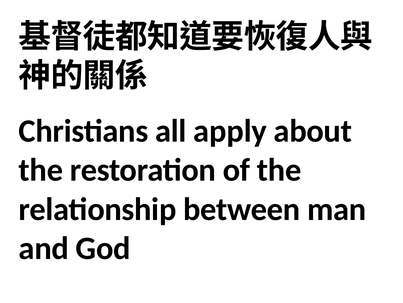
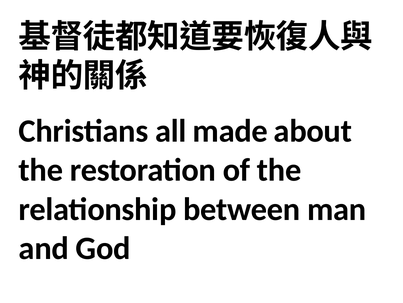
apply: apply -> made
